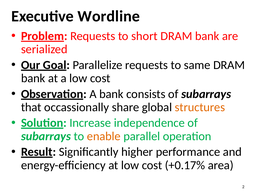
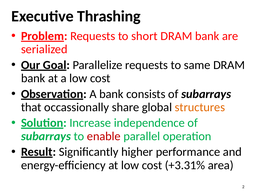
Wordline: Wordline -> Thrashing
enable colour: orange -> red
+0.17%: +0.17% -> +3.31%
